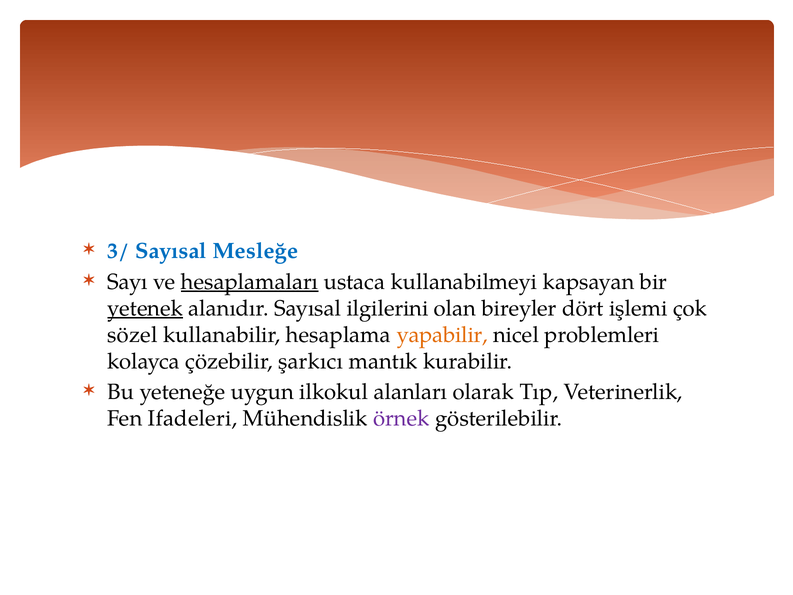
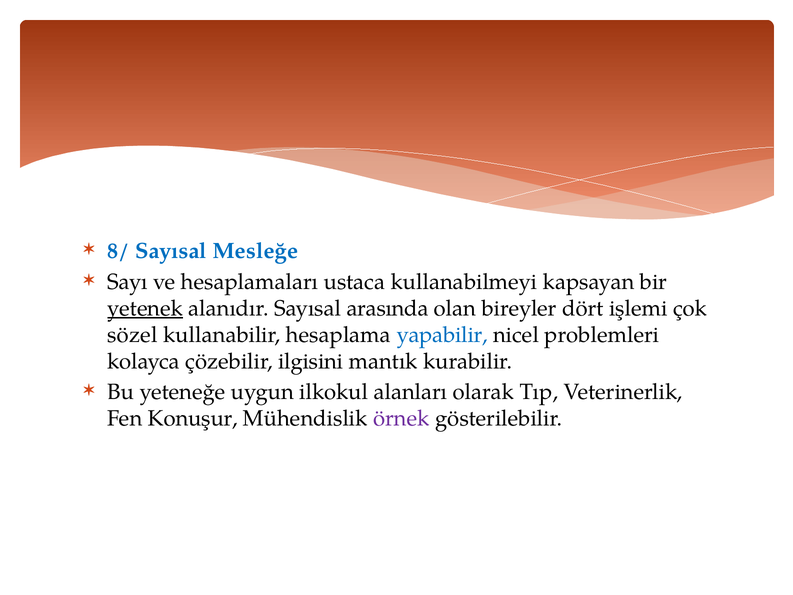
3/: 3/ -> 8/
hesaplamaları underline: present -> none
ilgilerini: ilgilerini -> arasında
yapabilir colour: orange -> blue
şarkıcı: şarkıcı -> ilgisini
Ifadeleri: Ifadeleri -> Konuşur
